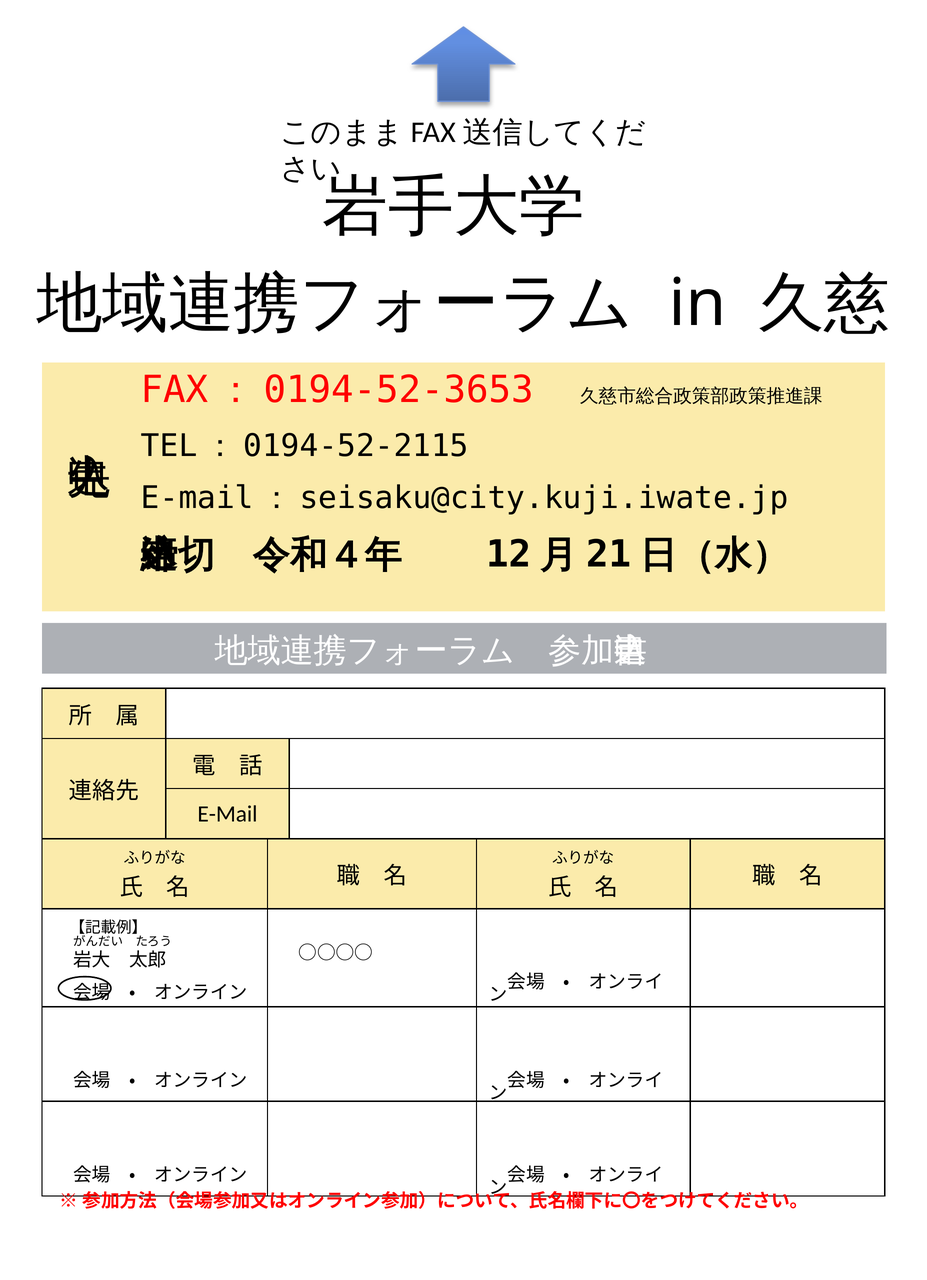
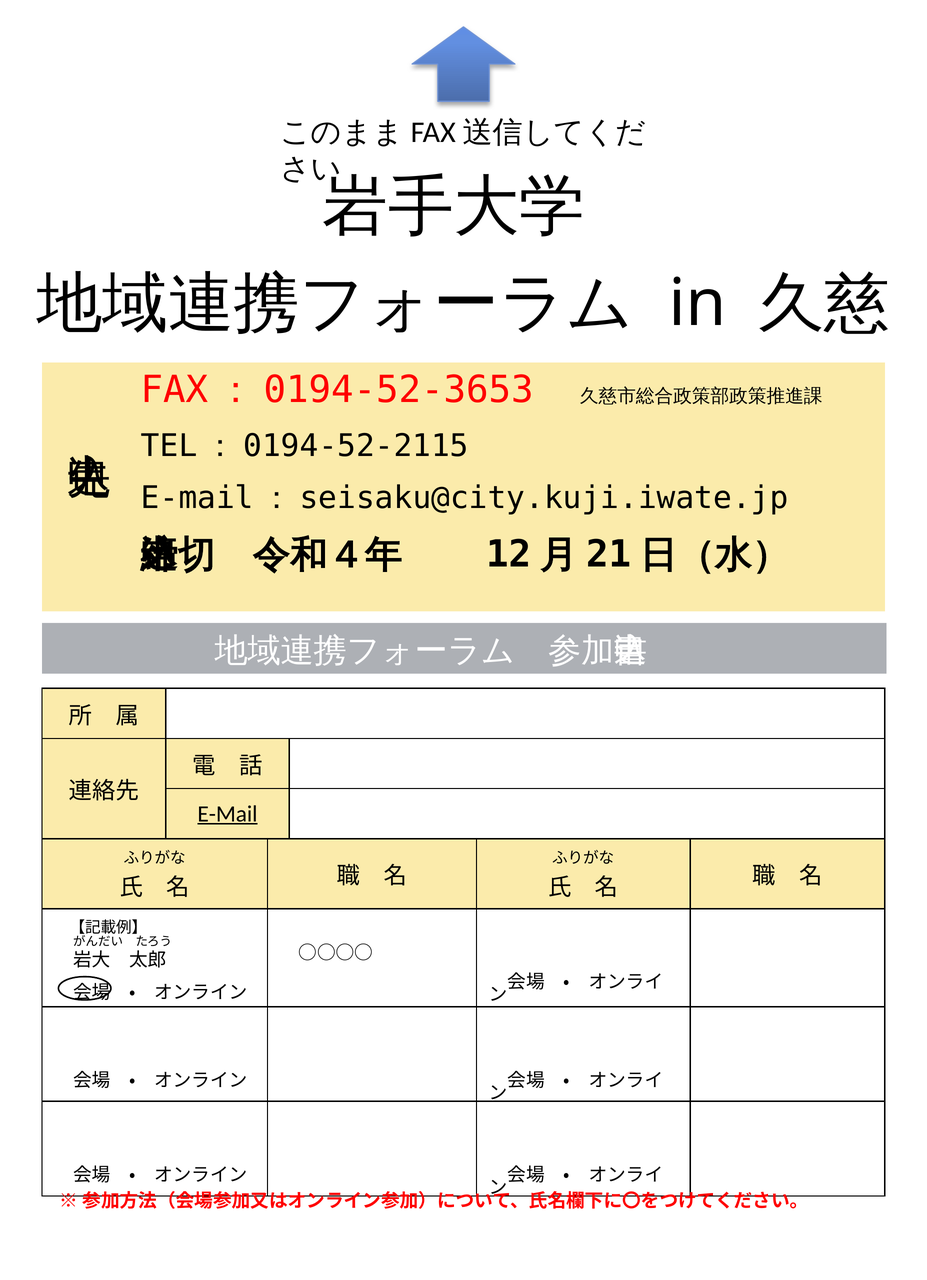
E-Mail underline: none -> present
